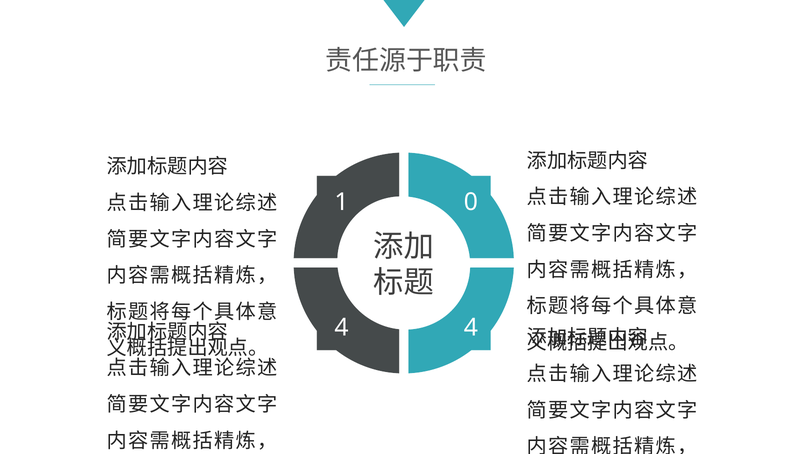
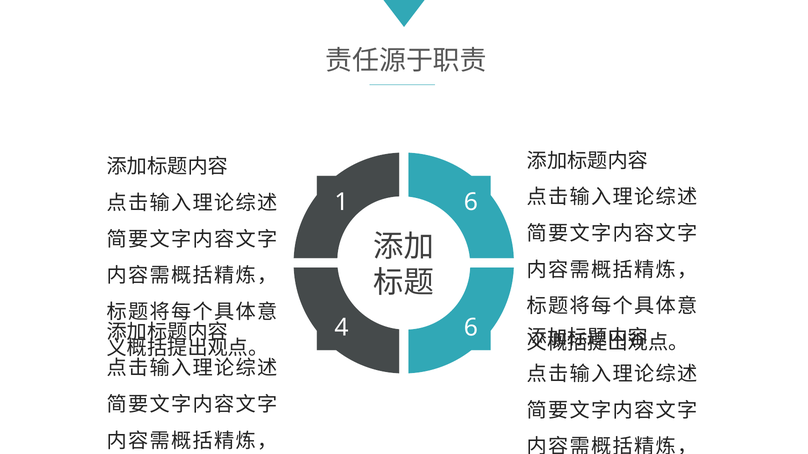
1 0: 0 -> 6
4 4: 4 -> 6
